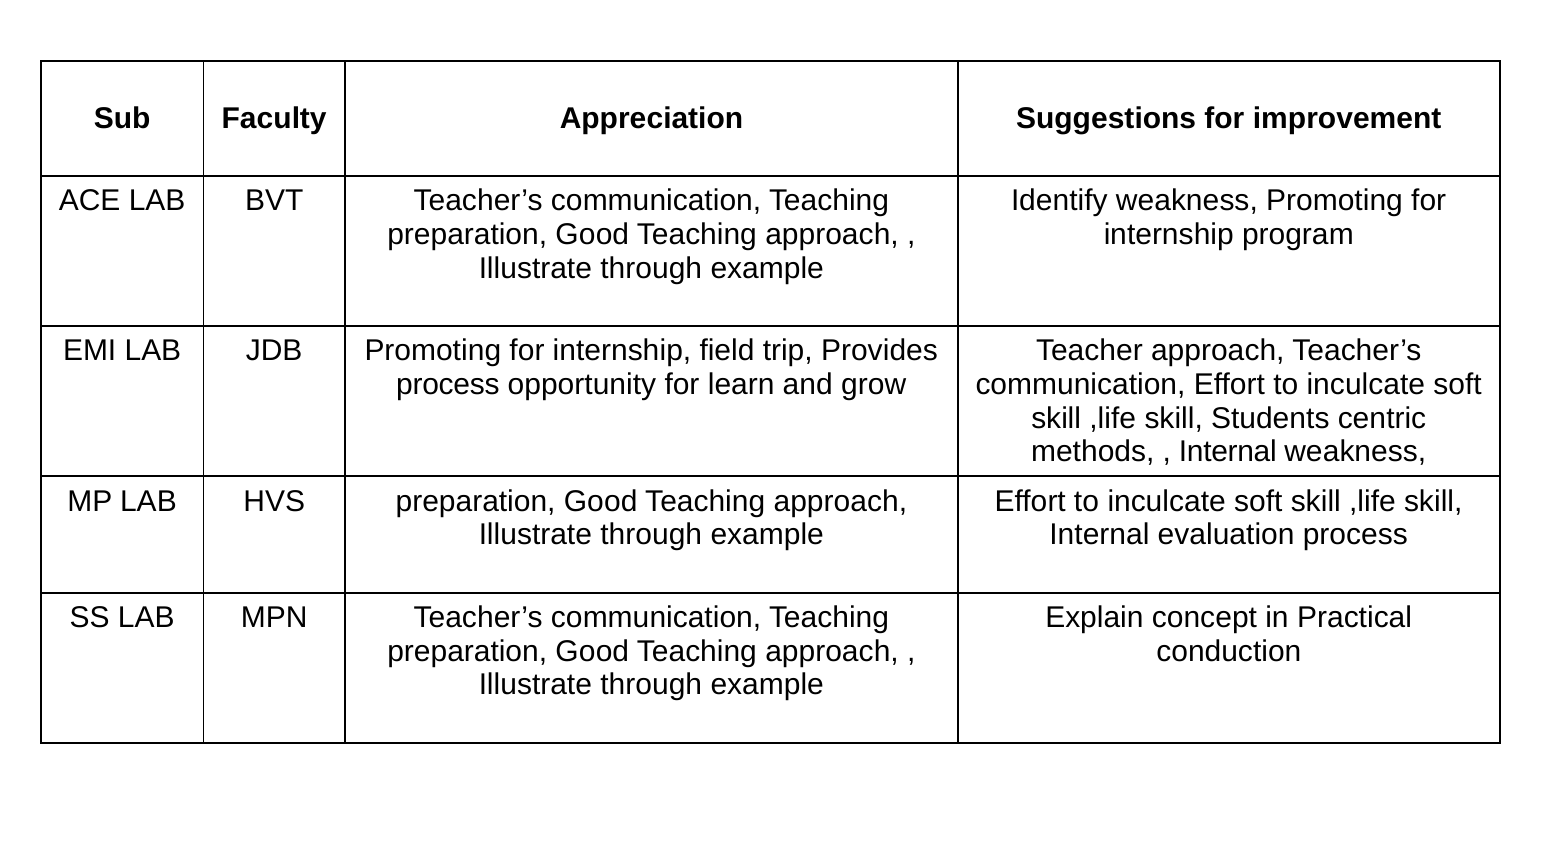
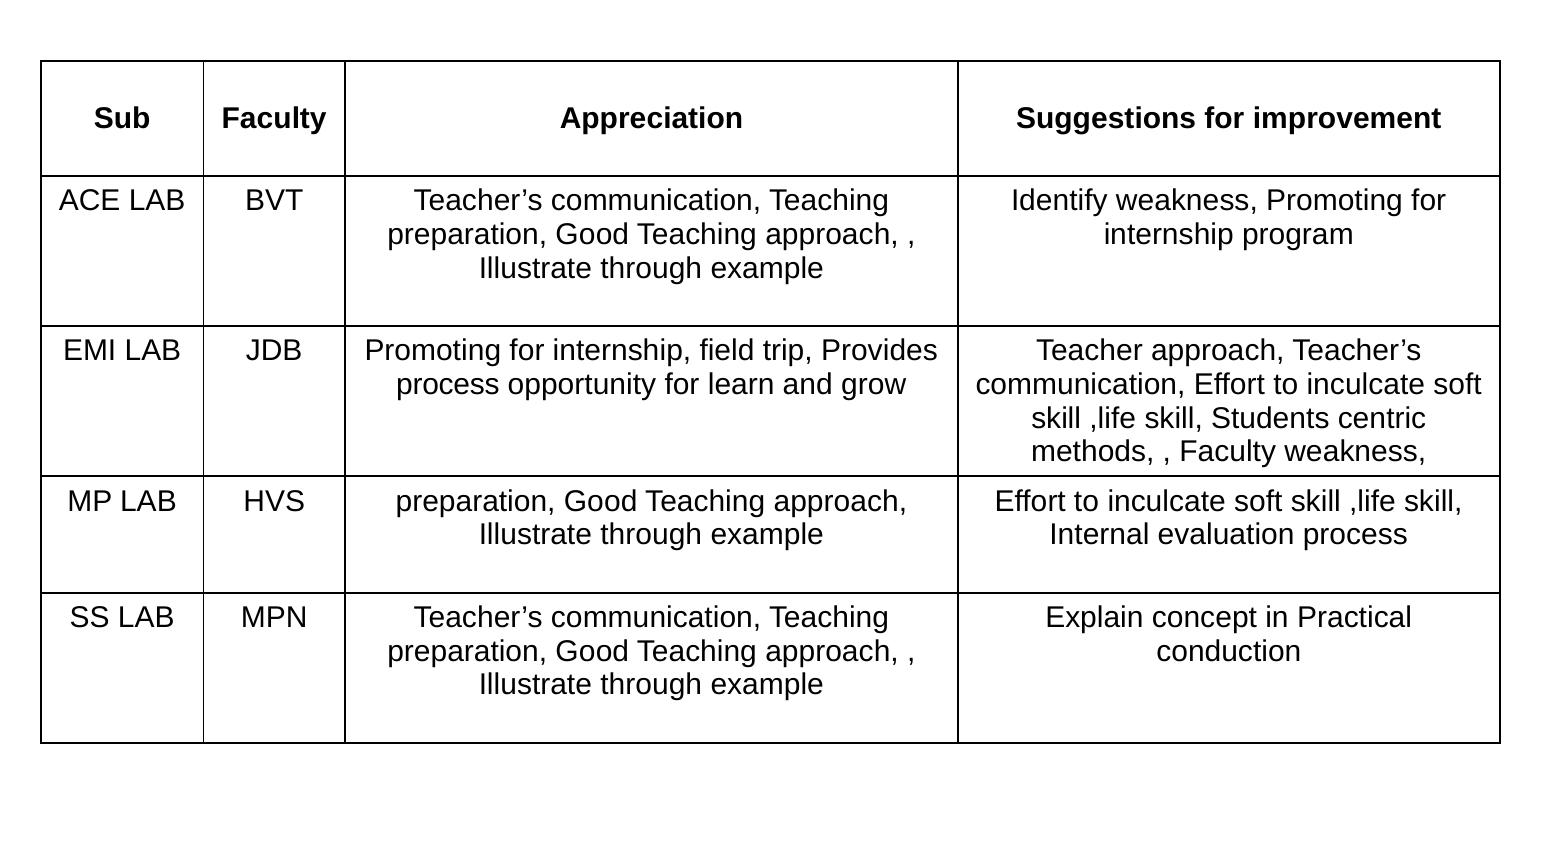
Internal at (1228, 452): Internal -> Faculty
